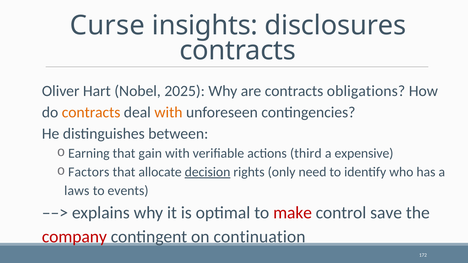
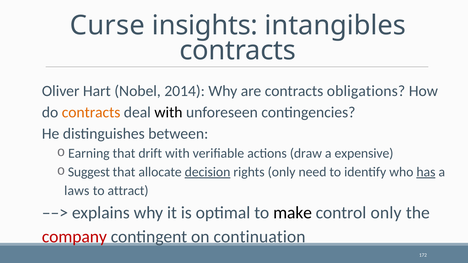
disclosures: disclosures -> intangibles
2025: 2025 -> 2014
with at (168, 112) colour: orange -> black
gain: gain -> drift
third: third -> draw
Factors: Factors -> Suggest
has underline: none -> present
events: events -> attract
make colour: red -> black
control save: save -> only
